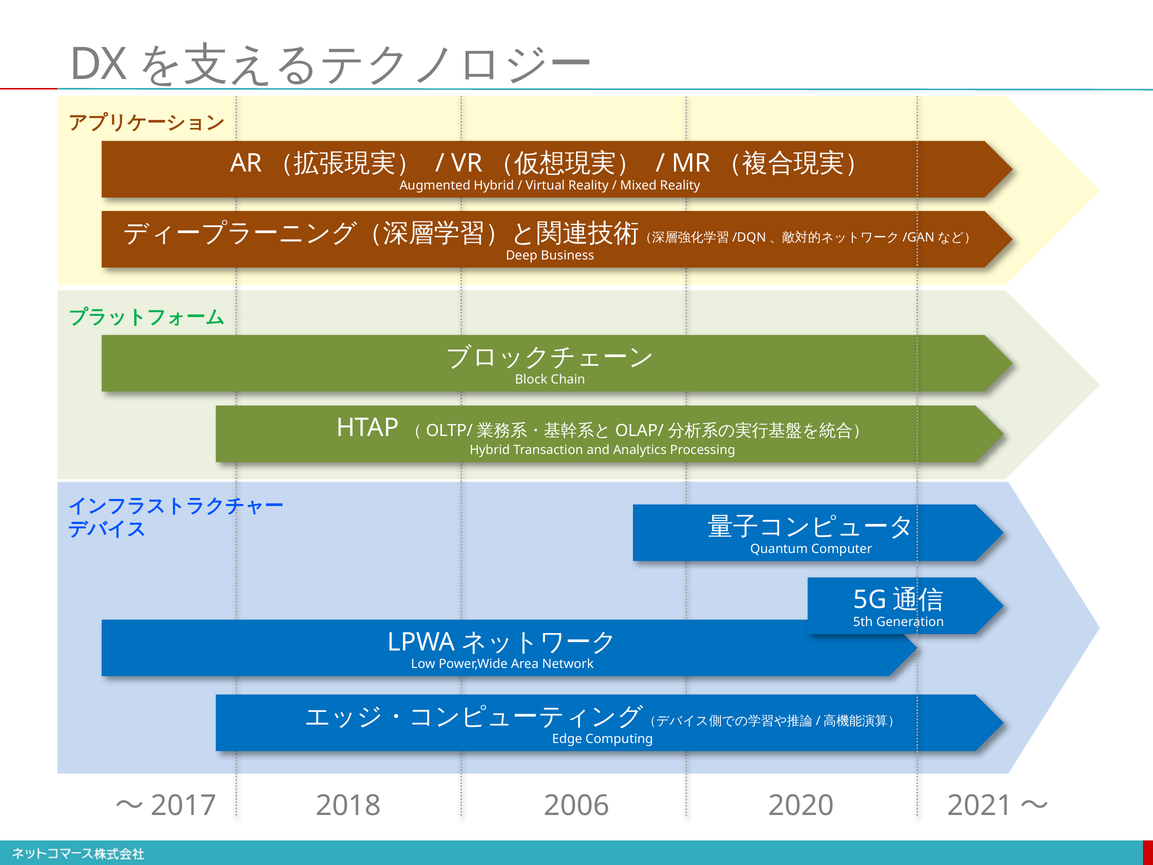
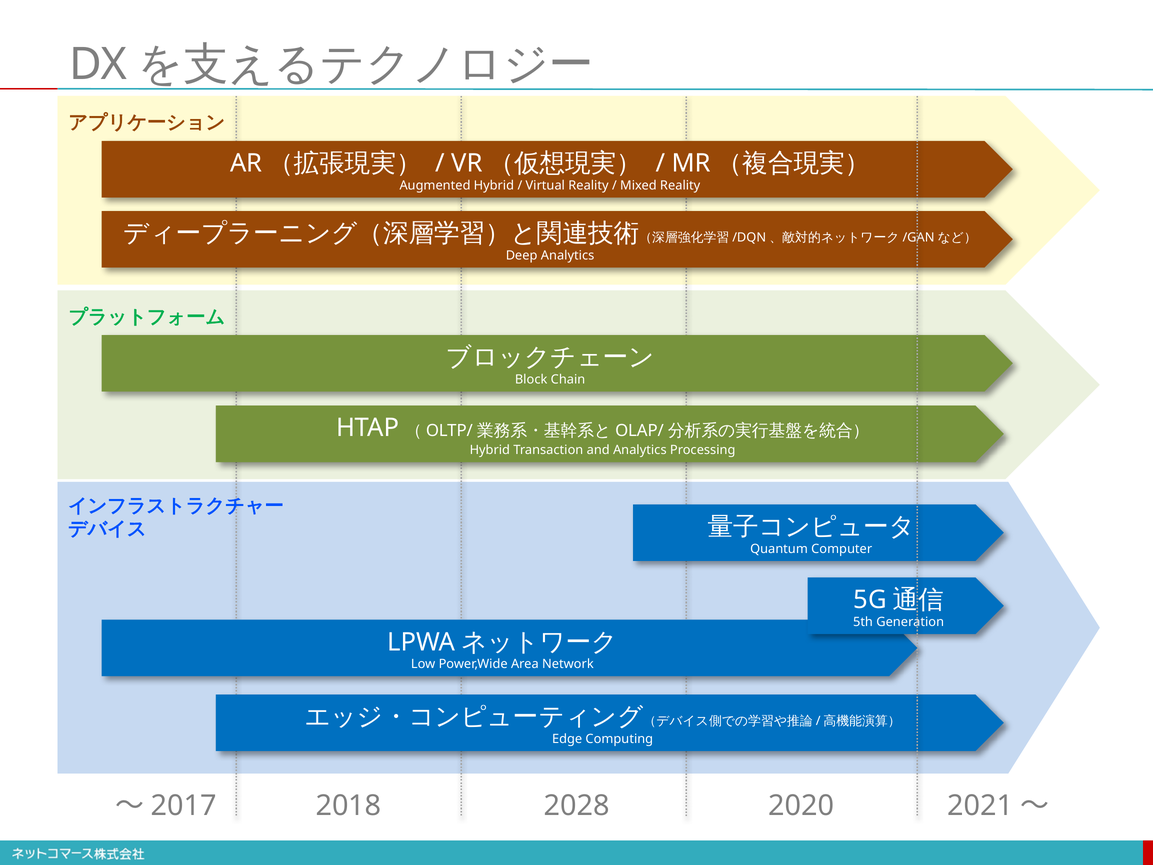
Deep Business: Business -> Analytics
2006: 2006 -> 2028
